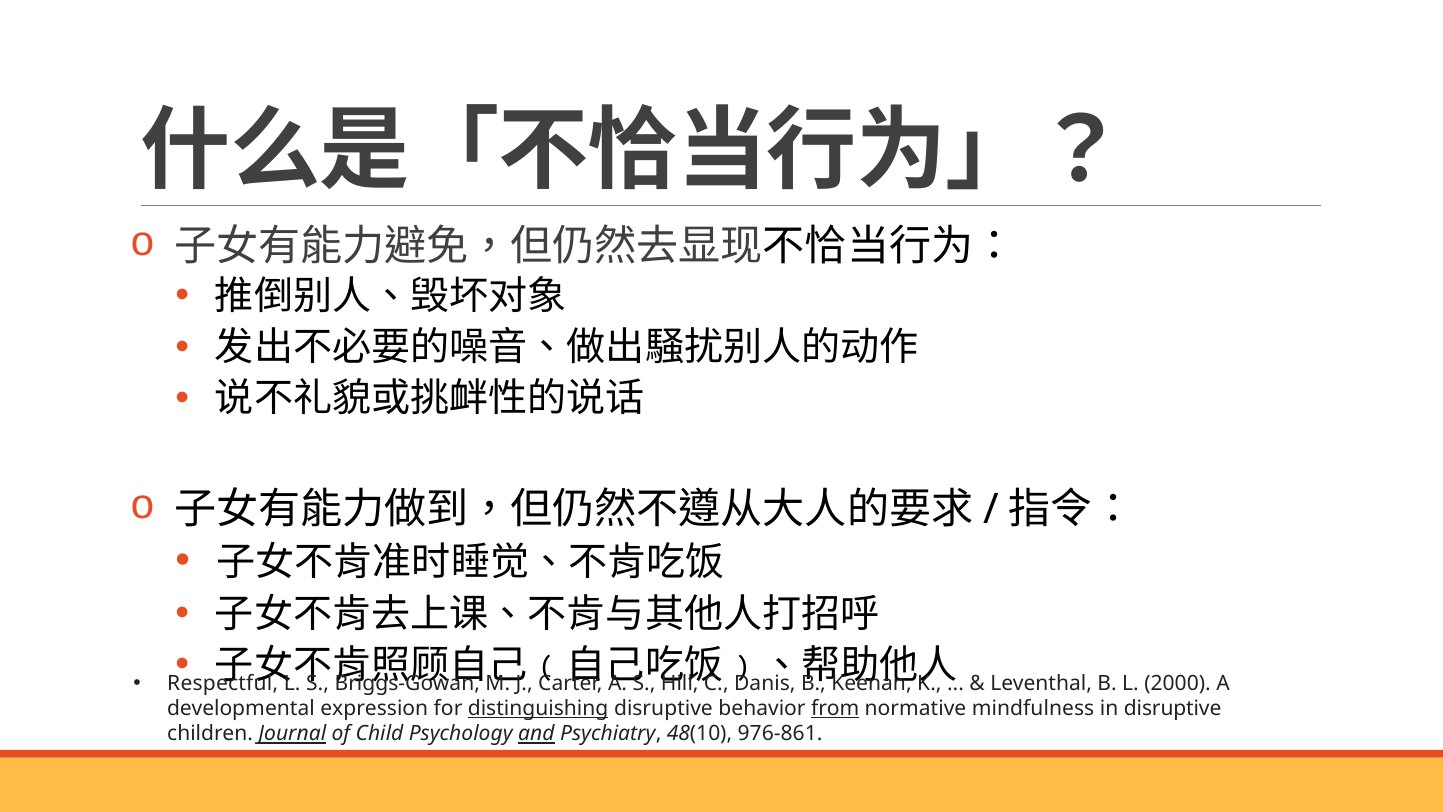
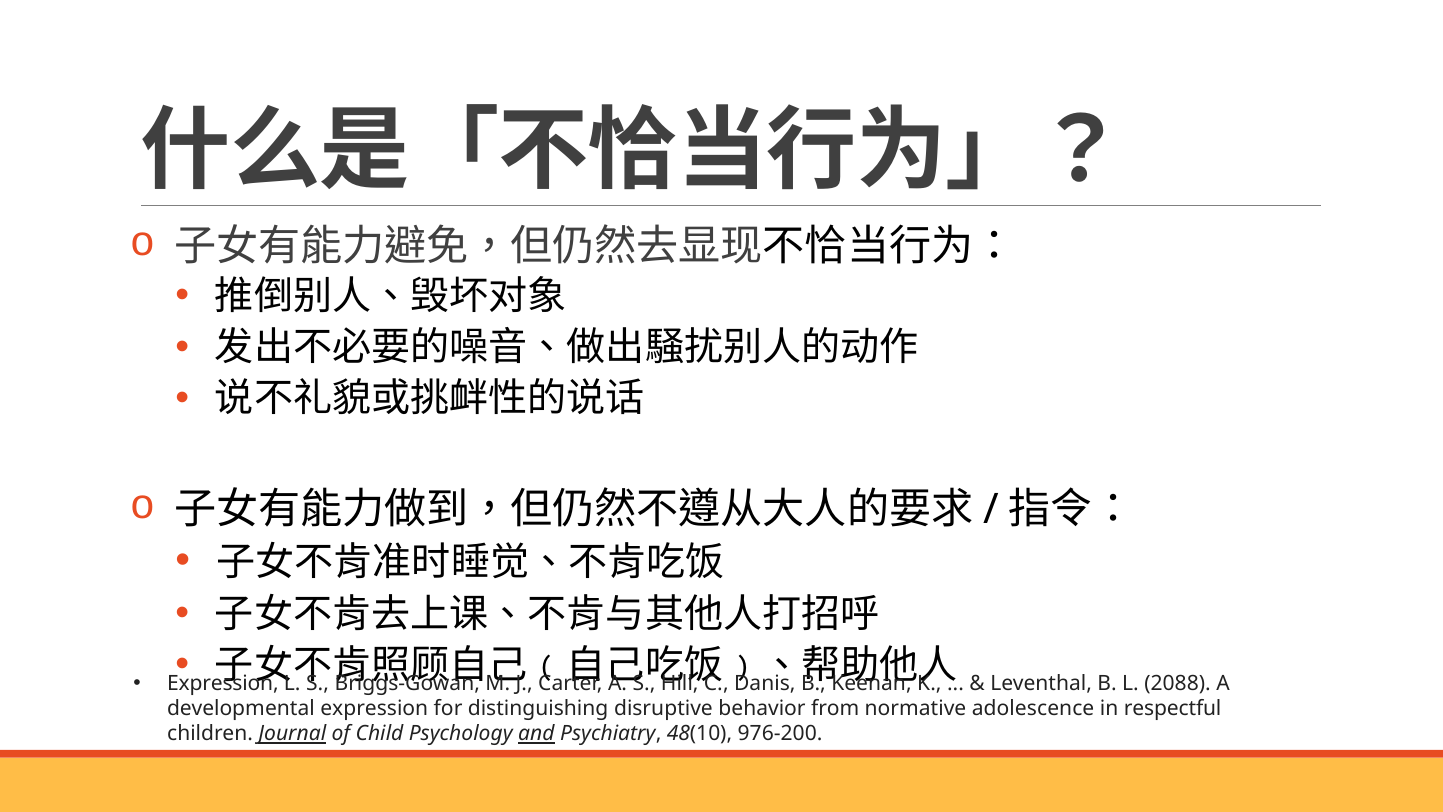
Respectful at (223, 683): Respectful -> Expression
2000: 2000 -> 2088
distinguishing underline: present -> none
from underline: present -> none
mindfulness: mindfulness -> adolescence
in disruptive: disruptive -> respectful
976-861: 976-861 -> 976-200
